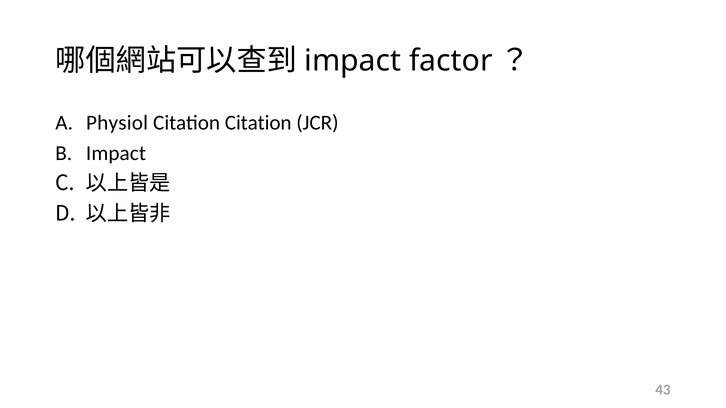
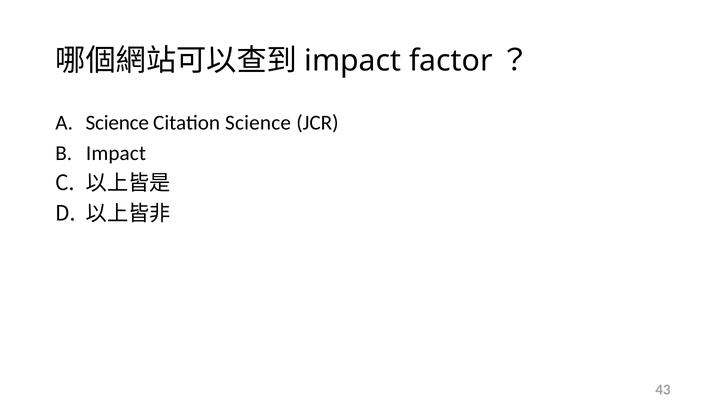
Physiol at (117, 123): Physiol -> Science
Citation Citation: Citation -> Science
